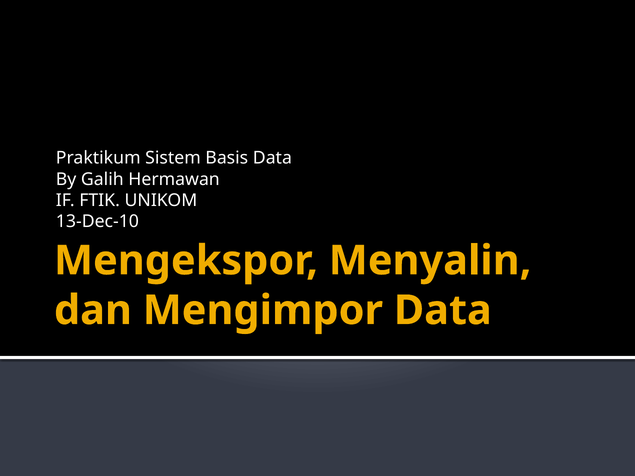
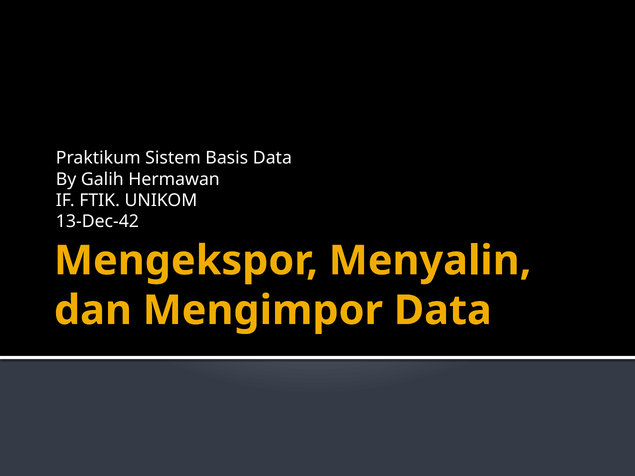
13-Dec-10: 13-Dec-10 -> 13-Dec-42
